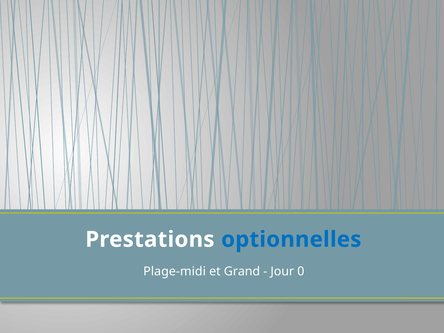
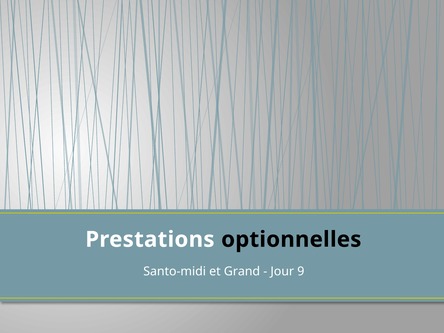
optionnelles colour: blue -> black
Plage-midi: Plage-midi -> Santo-midi
0: 0 -> 9
